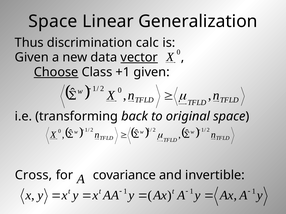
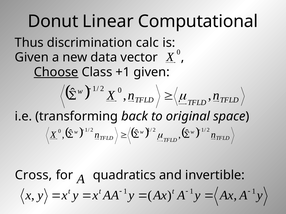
Space at (53, 21): Space -> Donut
Generalization: Generalization -> Computational
vector underline: present -> none
covariance: covariance -> quadratics
